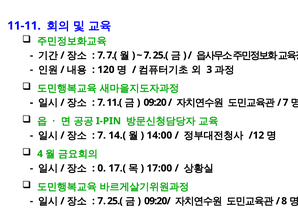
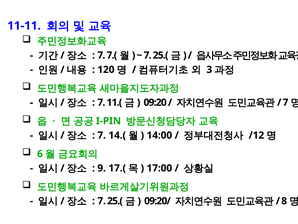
4: 4 -> 6
0: 0 -> 9
